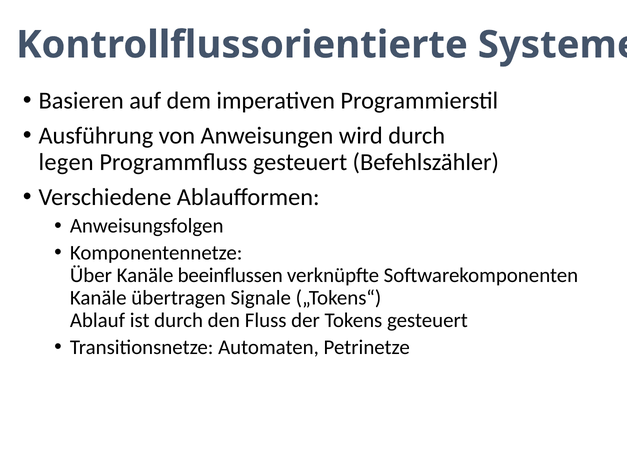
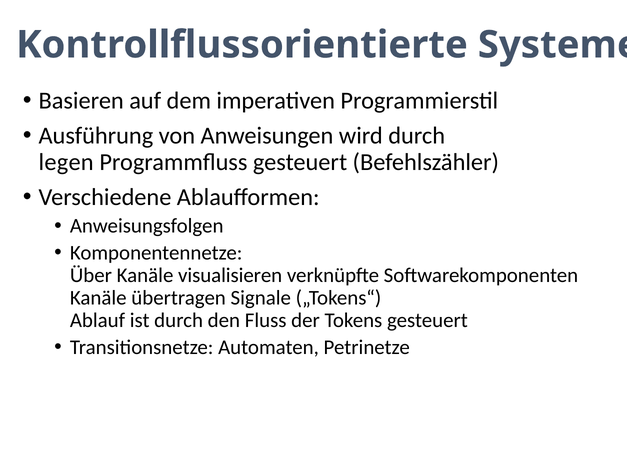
beeinflussen: beeinflussen -> visualisieren
